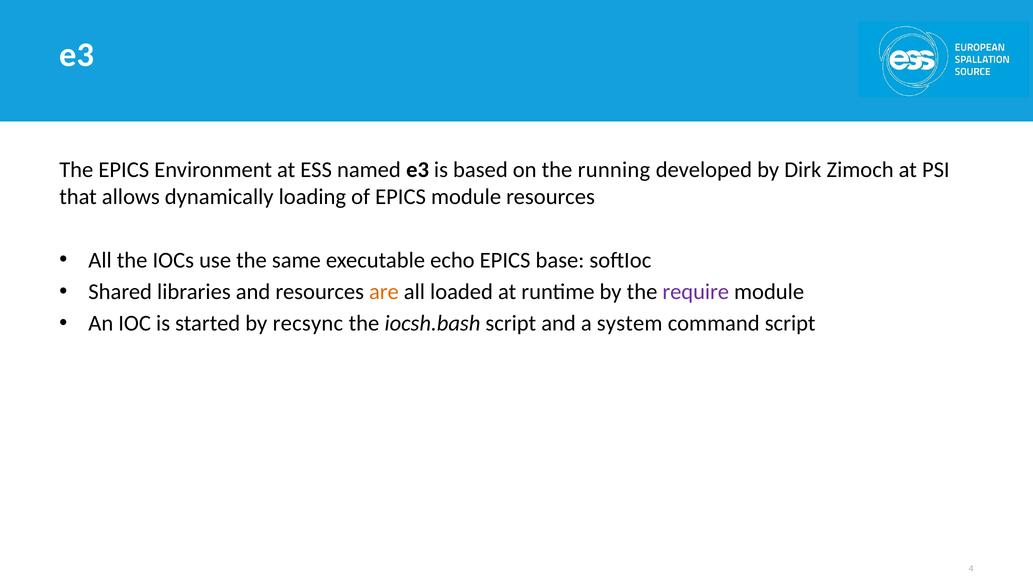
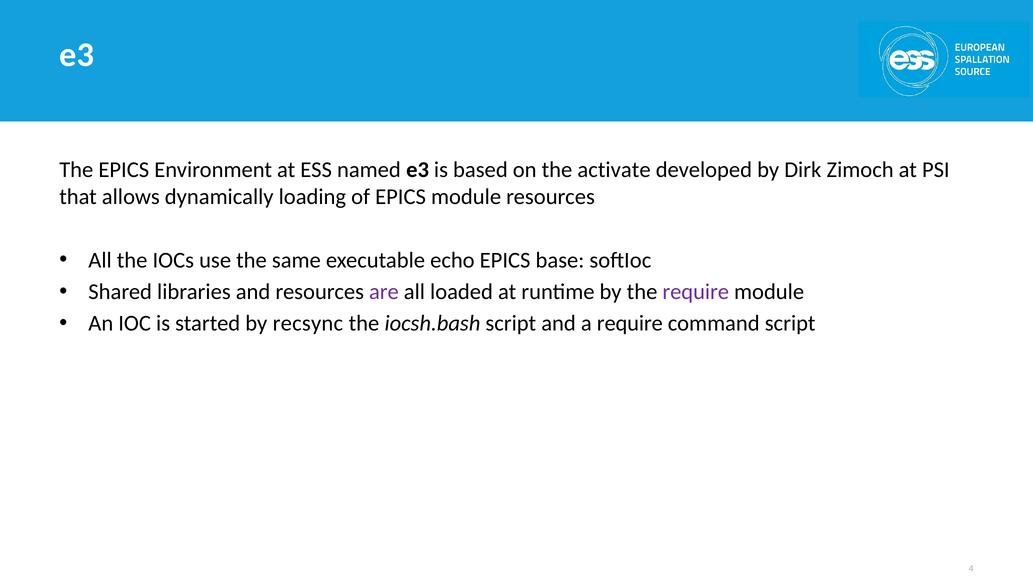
running: running -> activate
are colour: orange -> purple
a system: system -> require
